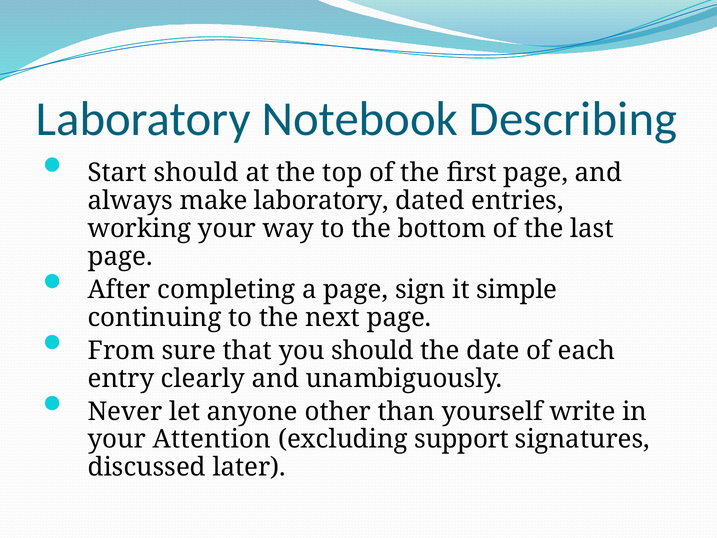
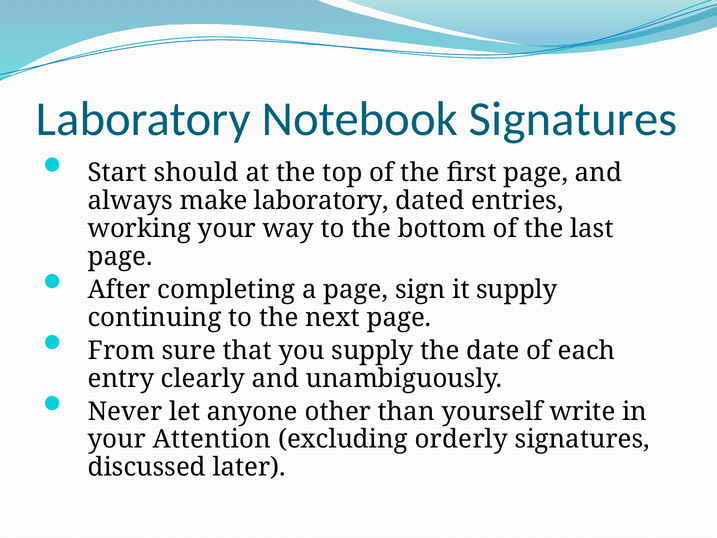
Notebook Describing: Describing -> Signatures
it simple: simple -> supply
you should: should -> supply
support: support -> orderly
